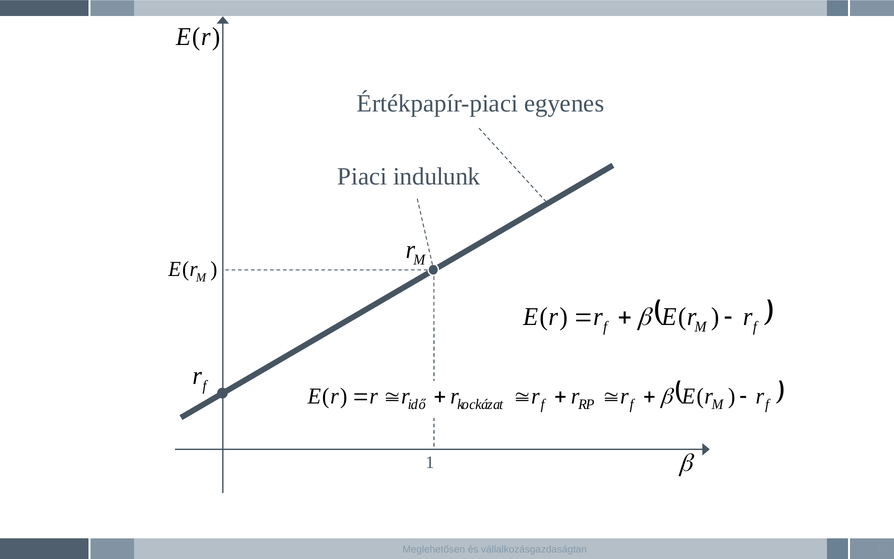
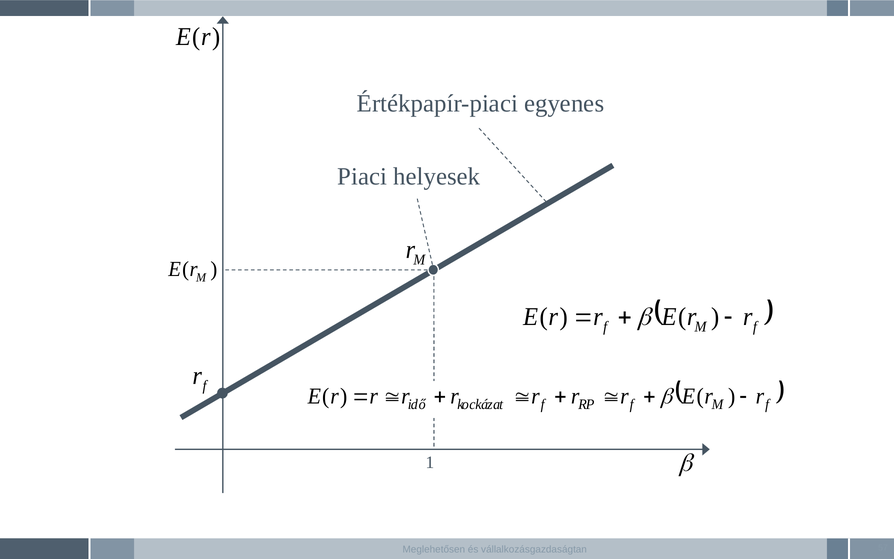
indulunk: indulunk -> helyesek
